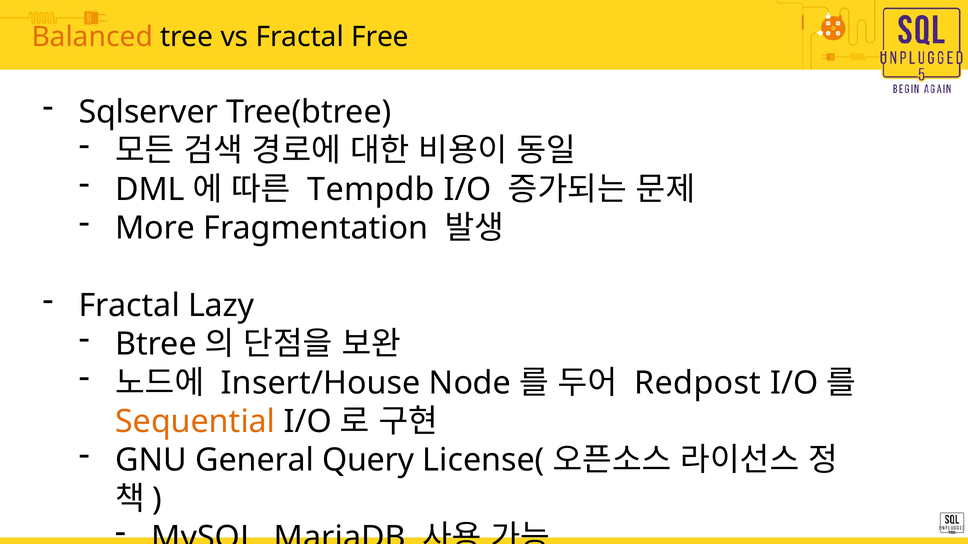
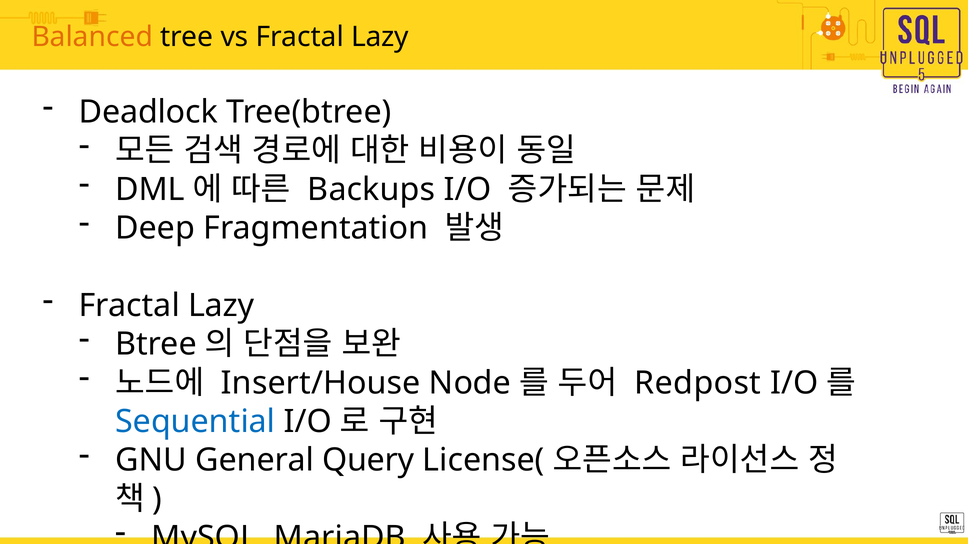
vs Fractal Free: Free -> Lazy
Sqlserver: Sqlserver -> Deadlock
Tempdb: Tempdb -> Backups
More: More -> Deep
Sequential colour: orange -> blue
